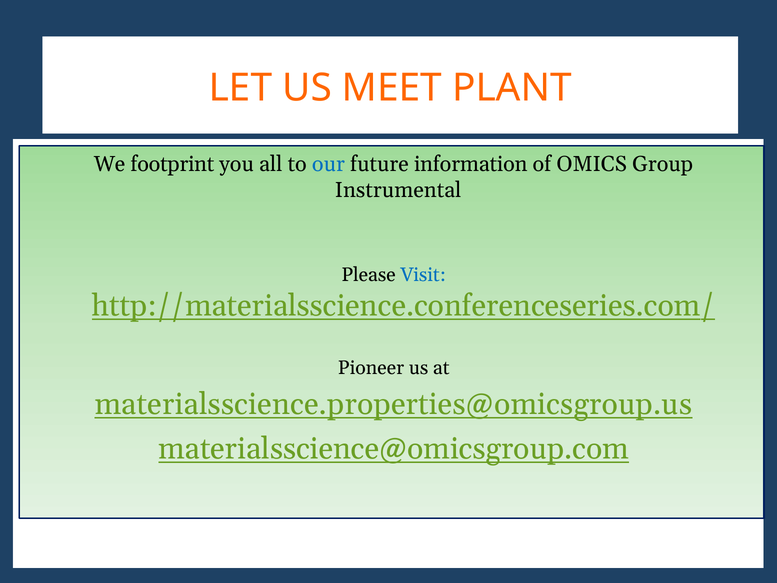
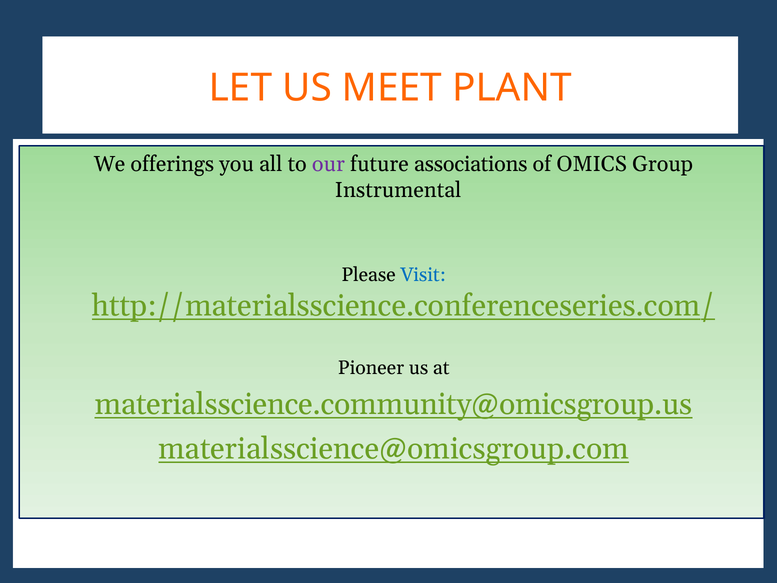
footprint: footprint -> offerings
our colour: blue -> purple
information: information -> associations
materialsscience.properties@omicsgroup.us: materialsscience.properties@omicsgroup.us -> materialsscience.community@omicsgroup.us
